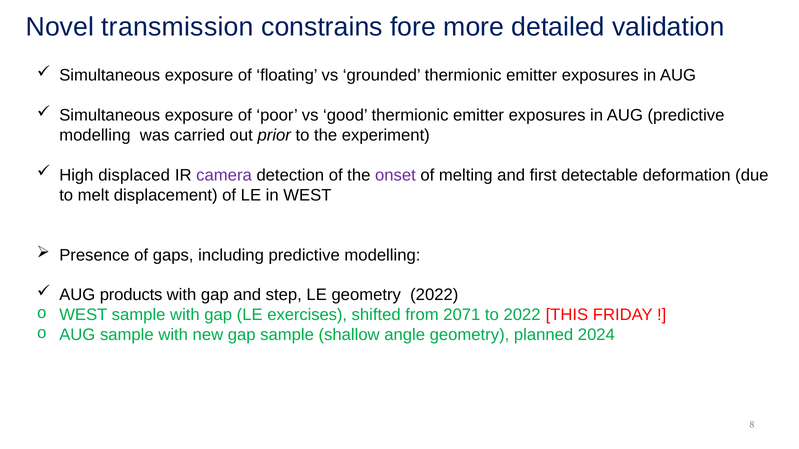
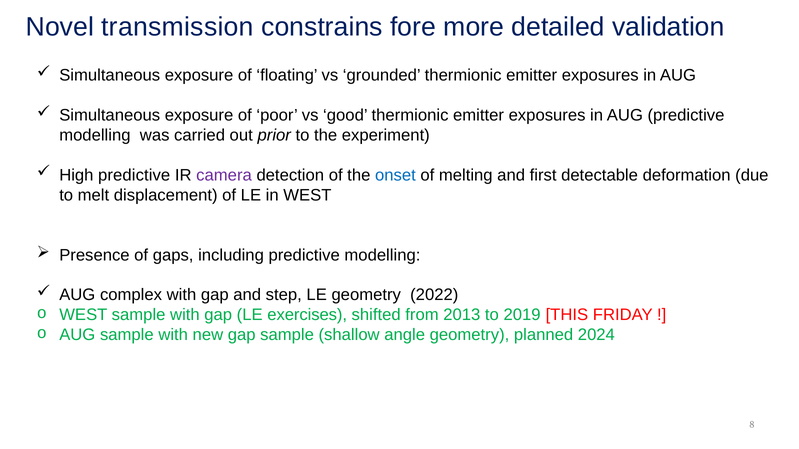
High displaced: displaced -> predictive
onset colour: purple -> blue
products: products -> complex
2071: 2071 -> 2013
to 2022: 2022 -> 2019
